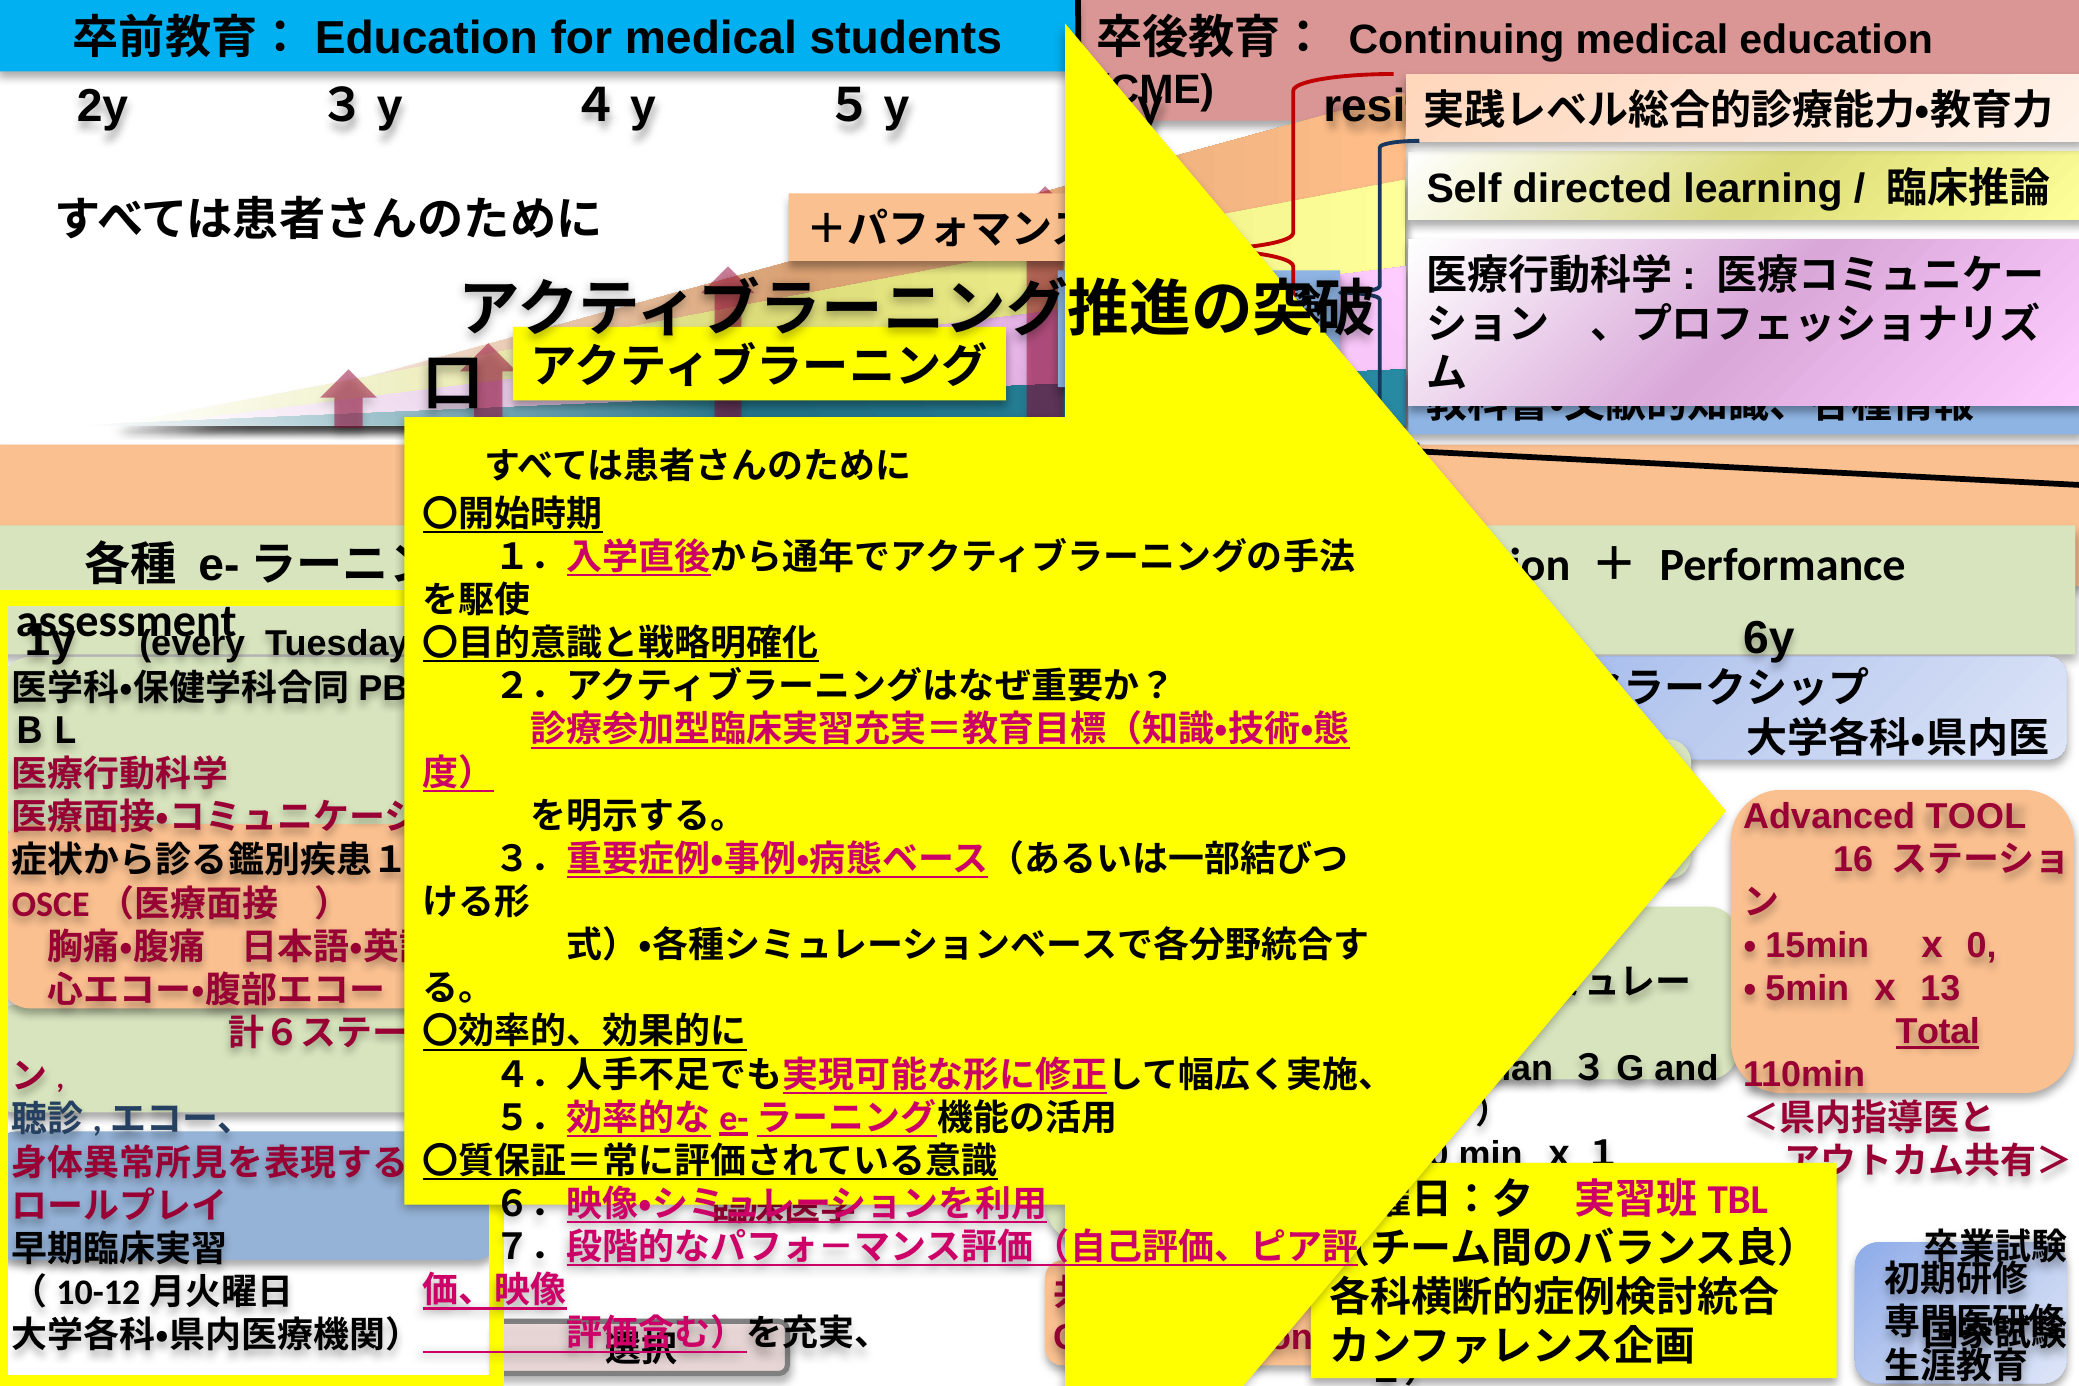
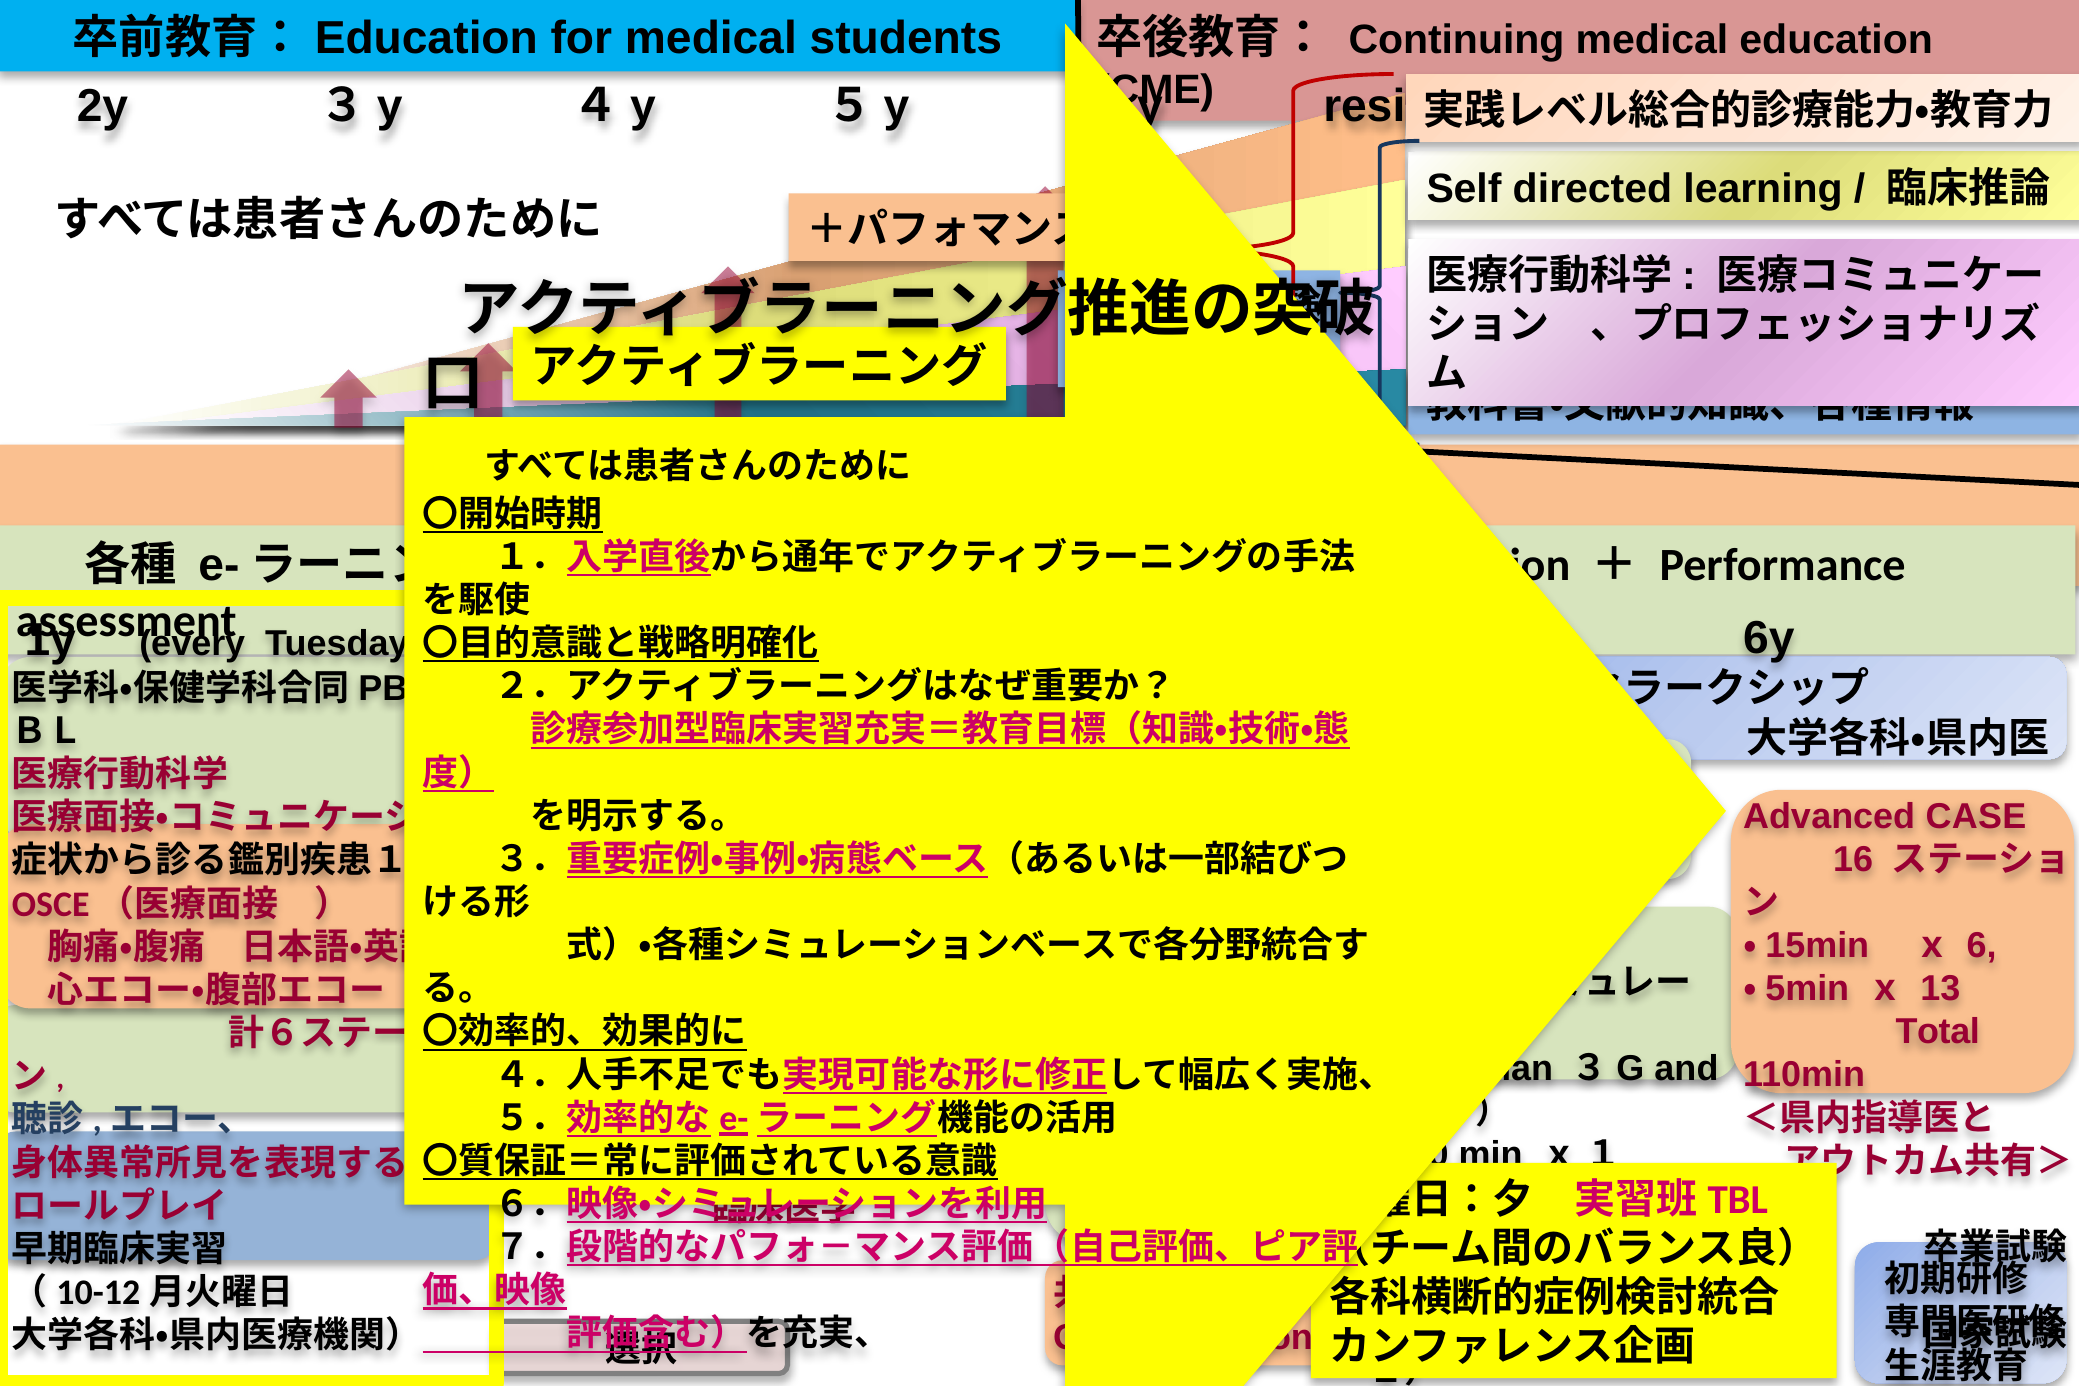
TOOL at (1976, 816): TOOL -> CASE
0: 0 -> 6
Total underline: present -> none
